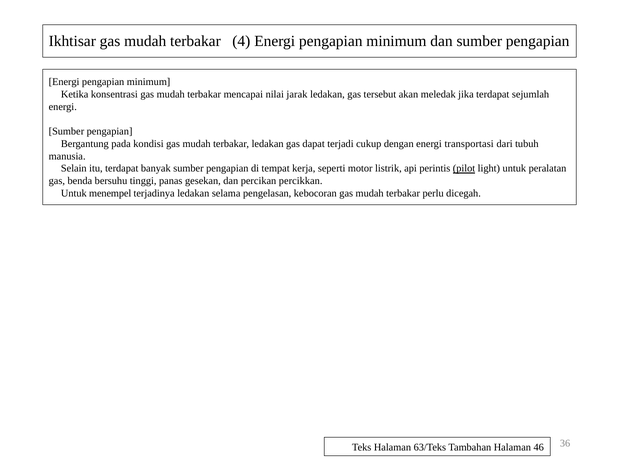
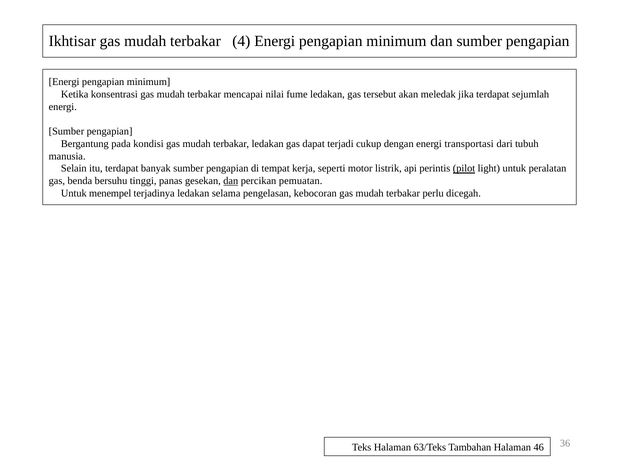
jarak: jarak -> fume
dan at (231, 181) underline: none -> present
percikkan: percikkan -> pemuatan
